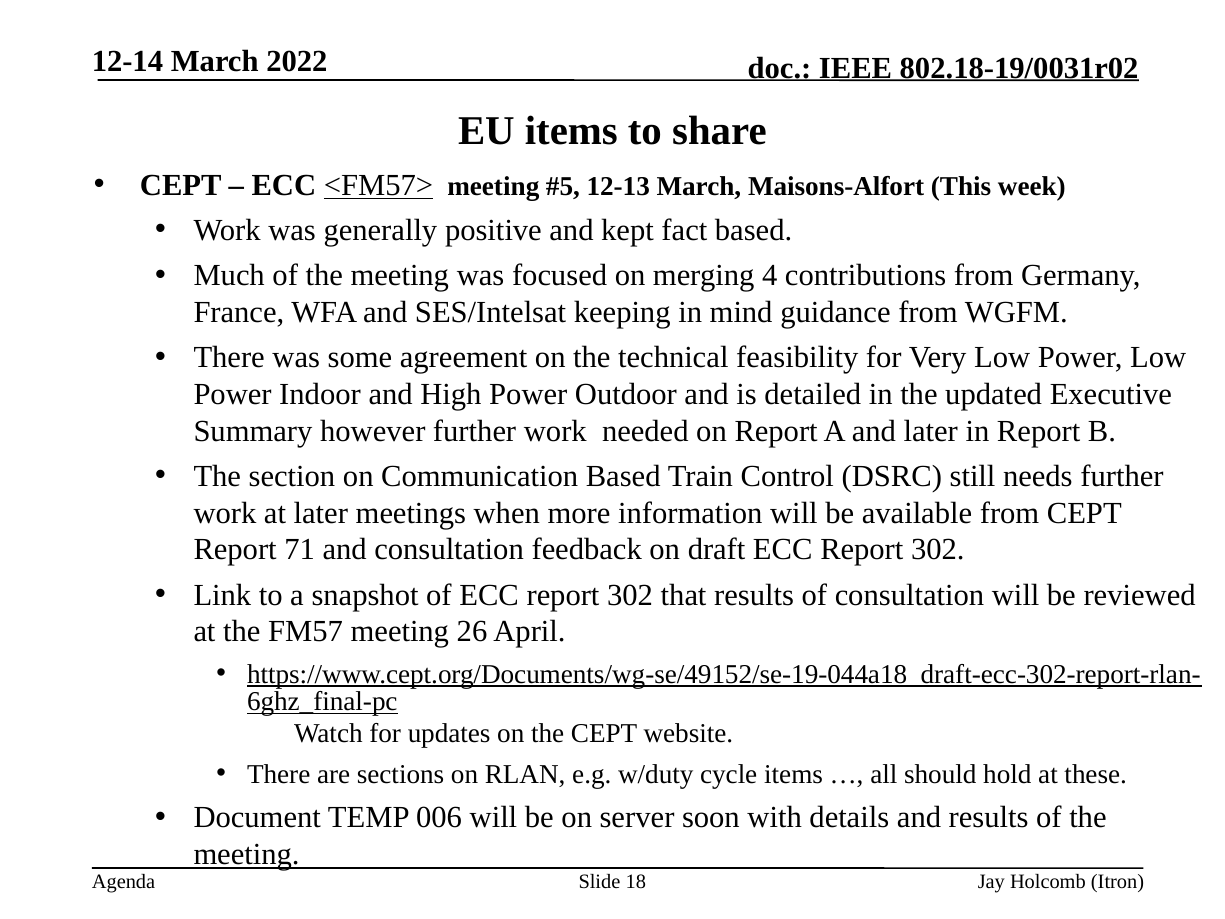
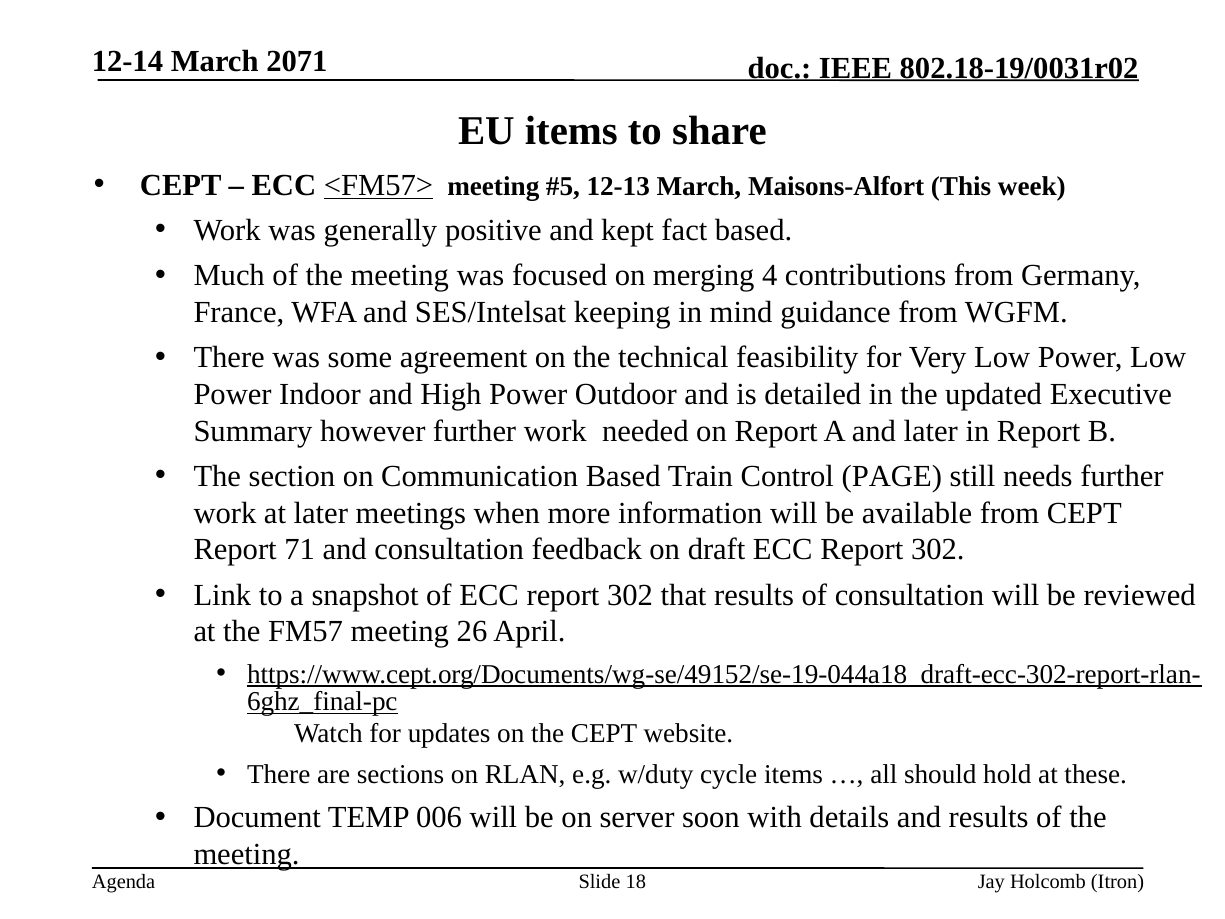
2022: 2022 -> 2071
DSRC: DSRC -> PAGE
